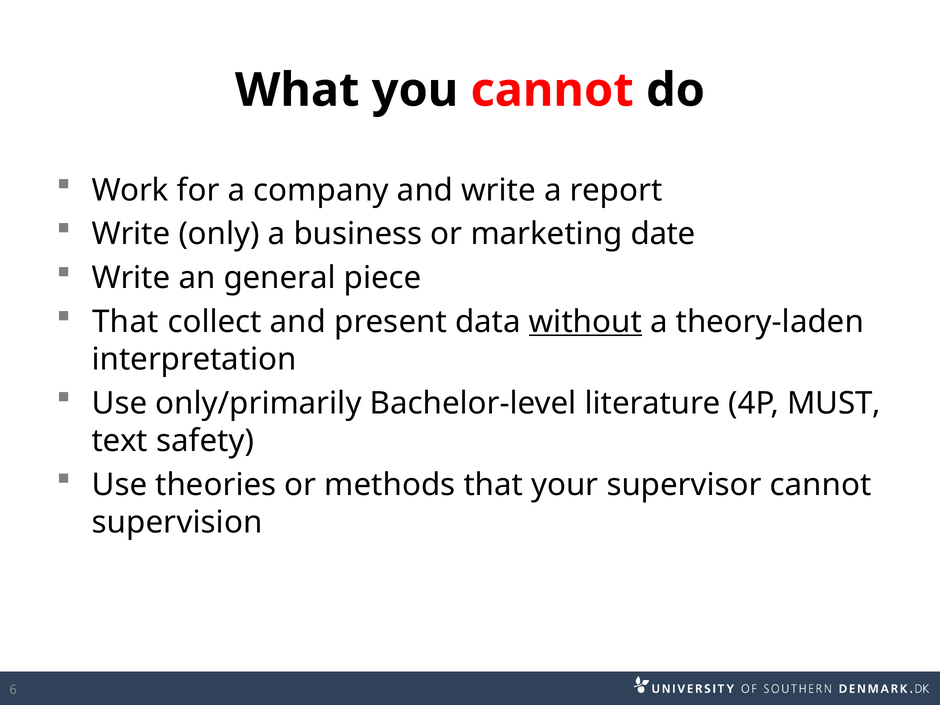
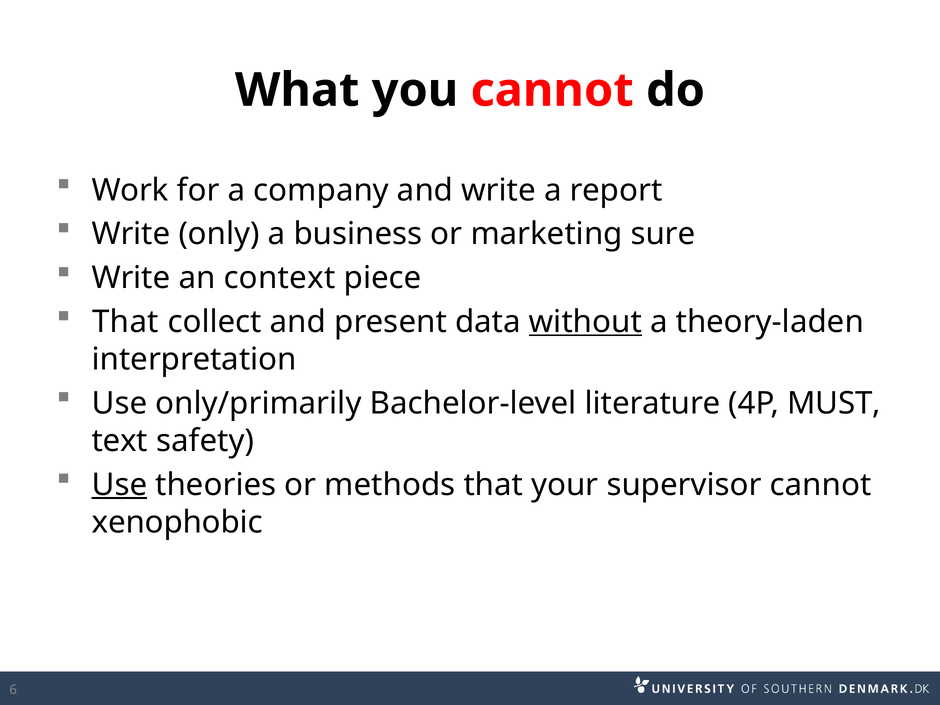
date: date -> sure
general: general -> context
Use at (119, 485) underline: none -> present
supervision: supervision -> xenophobic
